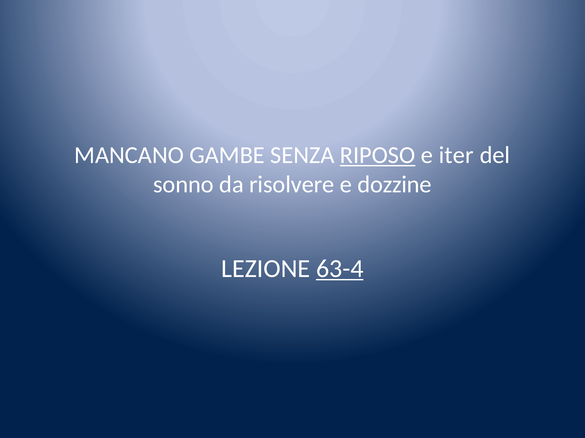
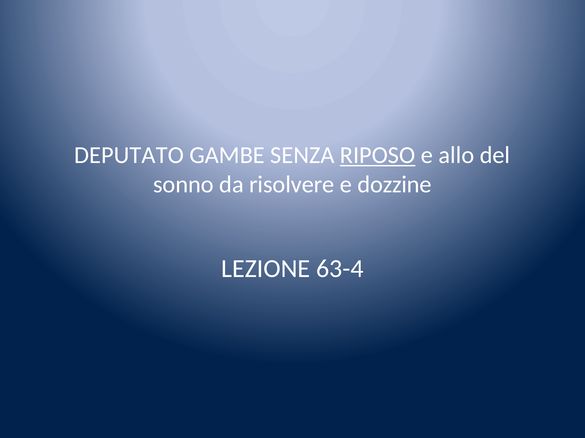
MANCANO: MANCANO -> DEPUTATO
iter: iter -> allo
63-4 underline: present -> none
